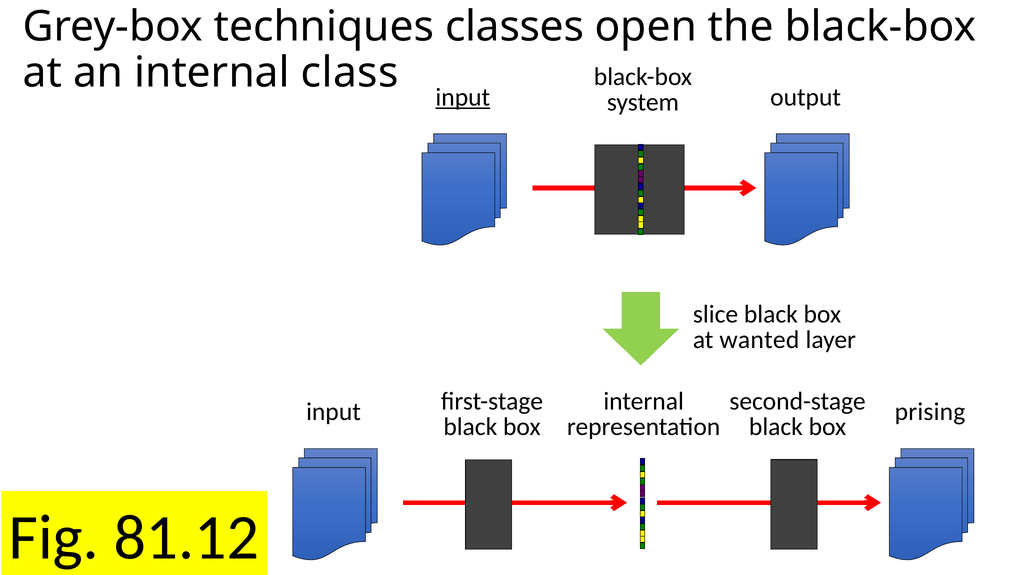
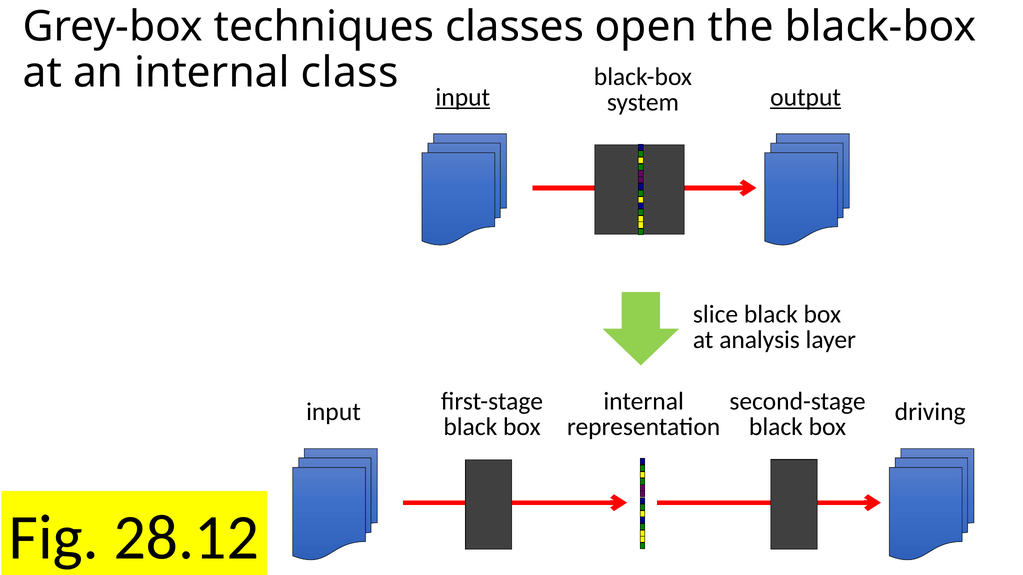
output underline: none -> present
wanted: wanted -> analysis
prising: prising -> driving
81.12: 81.12 -> 28.12
